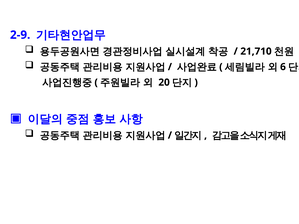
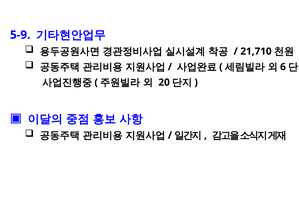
2-9: 2-9 -> 5-9
